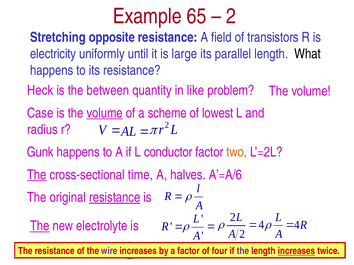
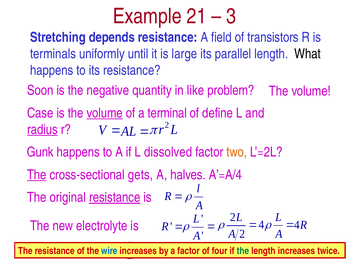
65: 65 -> 21
2 at (231, 16): 2 -> 3
opposite: opposite -> depends
electricity: electricity -> terminals
Heck: Heck -> Soon
between: between -> negative
scheme: scheme -> terminal
lowest: lowest -> define
radius underline: none -> present
conductor: conductor -> dissolved
time: time -> gets
A’=A/6: A’=A/6 -> A’=A/4
The at (40, 226) underline: present -> none
wire colour: purple -> blue
the at (243, 251) colour: purple -> green
increases at (296, 251) underline: present -> none
